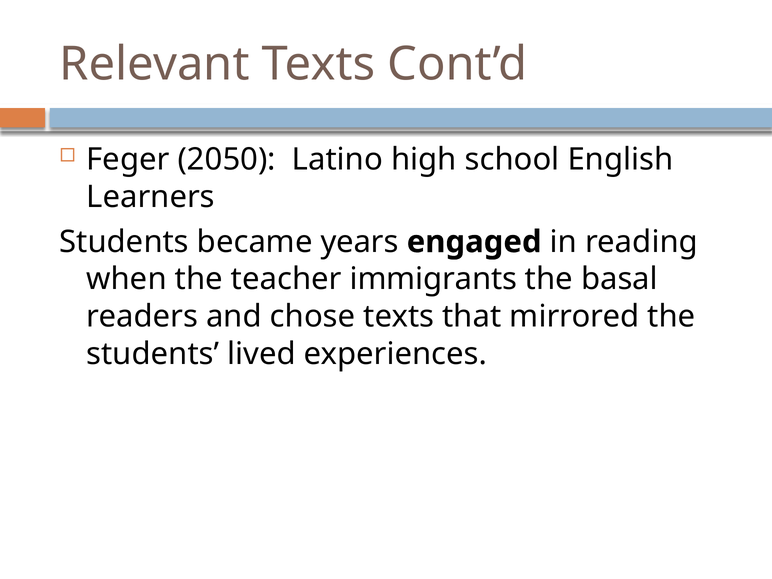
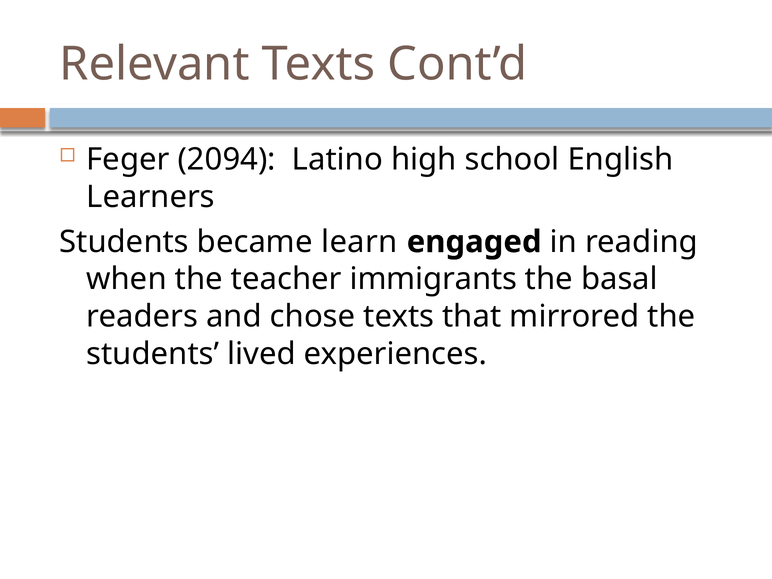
2050: 2050 -> 2094
years: years -> learn
